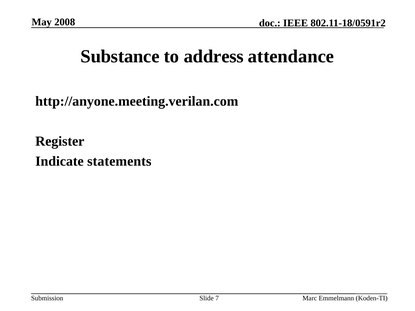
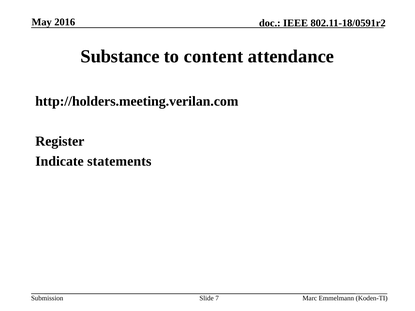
2008: 2008 -> 2016
address: address -> content
http://anyone.meeting.verilan.com: http://anyone.meeting.verilan.com -> http://holders.meeting.verilan.com
